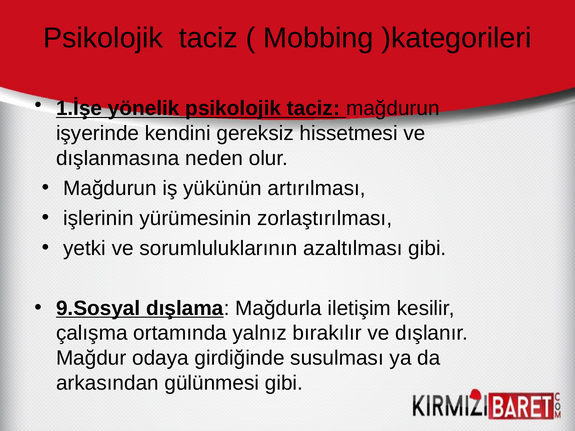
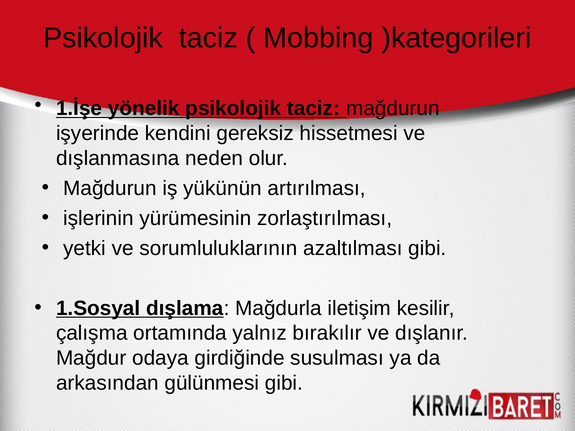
9.Sosyal: 9.Sosyal -> 1.Sosyal
